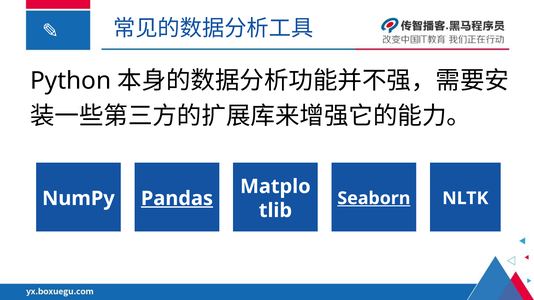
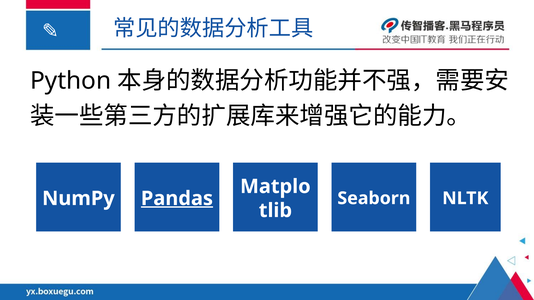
Seaborn underline: present -> none
